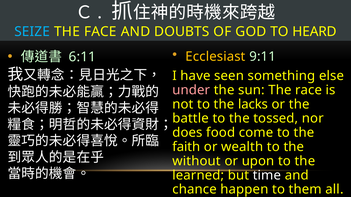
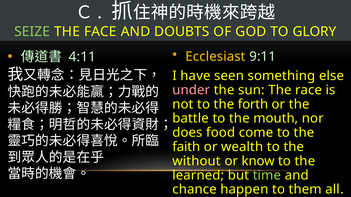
SEIZE colour: light blue -> light green
HEARD: HEARD -> GLORY
6:11: 6:11 -> 4:11
lacks: lacks -> forth
tossed: tossed -> mouth
upon: upon -> know
time colour: white -> light green
